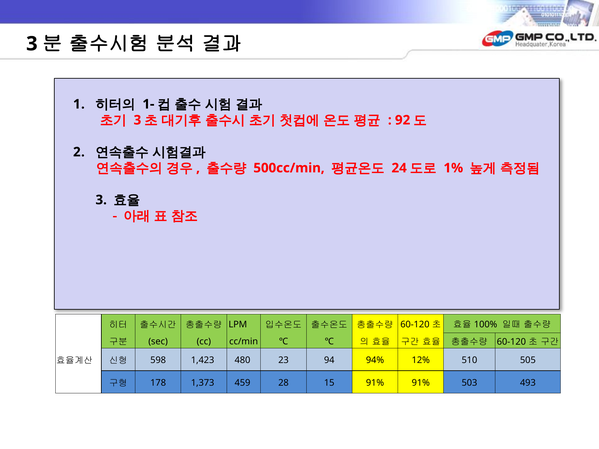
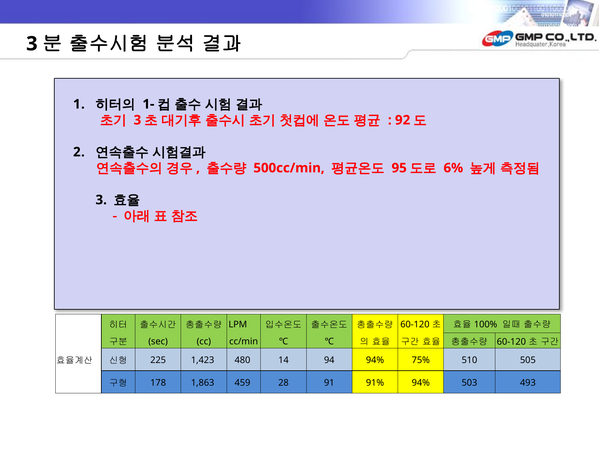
24: 24 -> 95
1%: 1% -> 6%
598: 598 -> 225
23: 23 -> 14
12%: 12% -> 75%
1,373: 1,373 -> 1,863
15: 15 -> 91
91% 91%: 91% -> 94%
